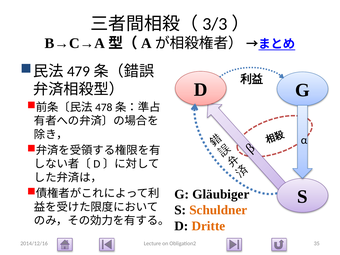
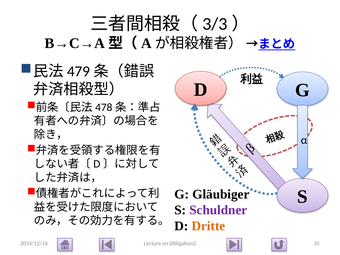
Schuldner colour: orange -> purple
